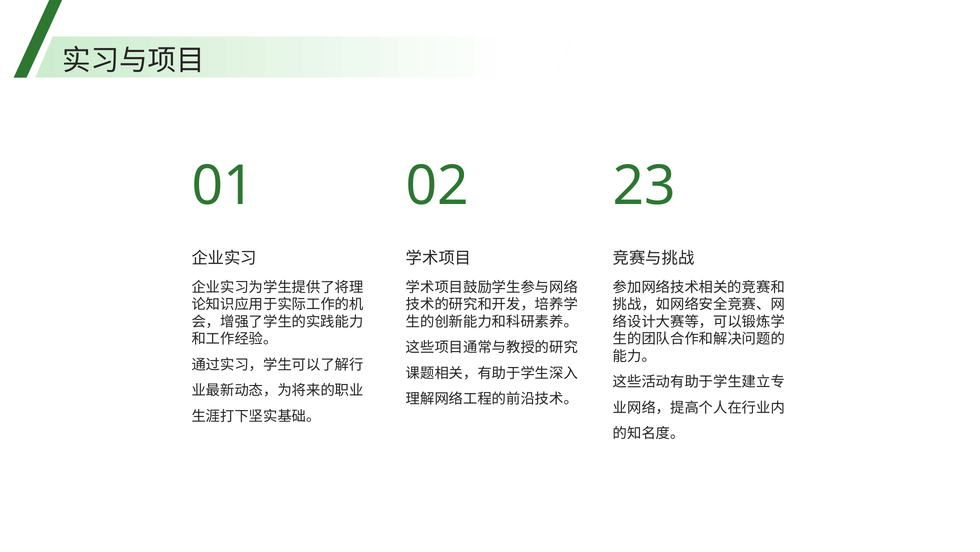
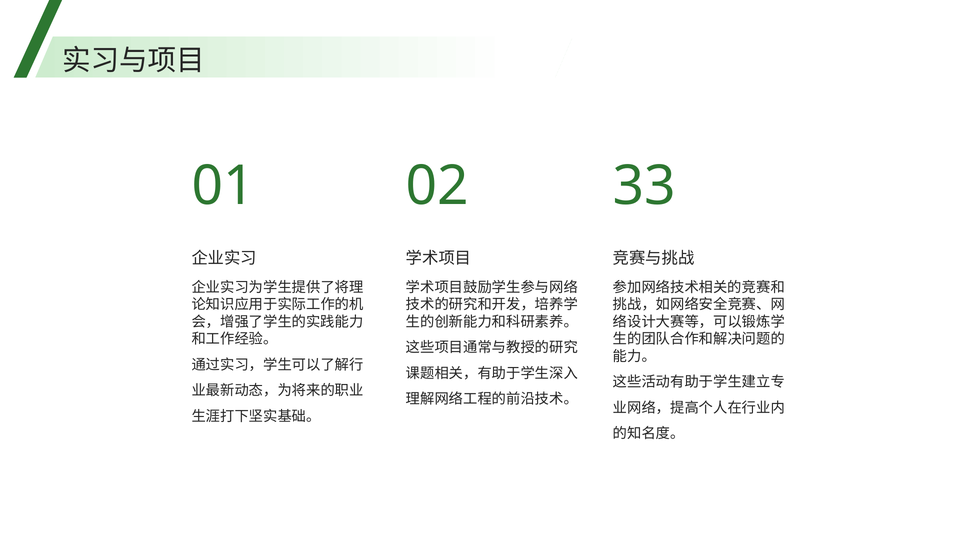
23: 23 -> 33
